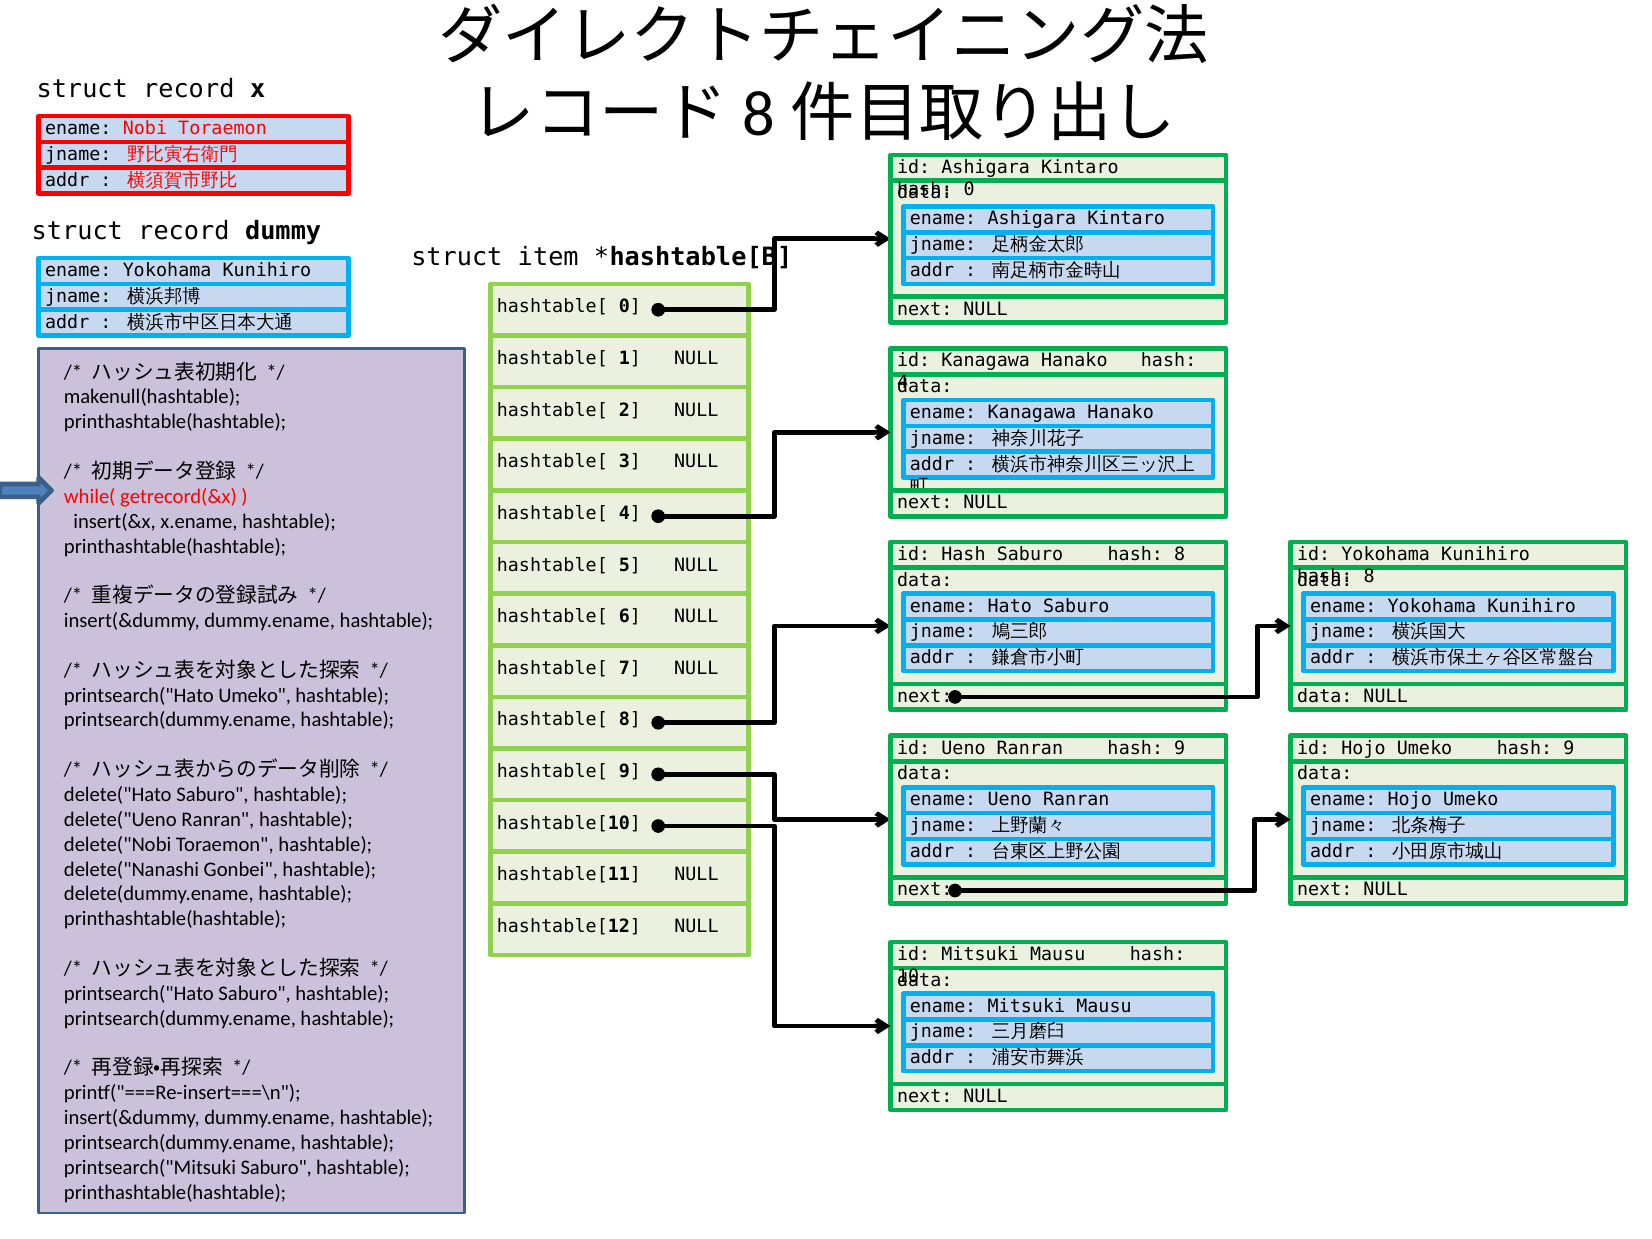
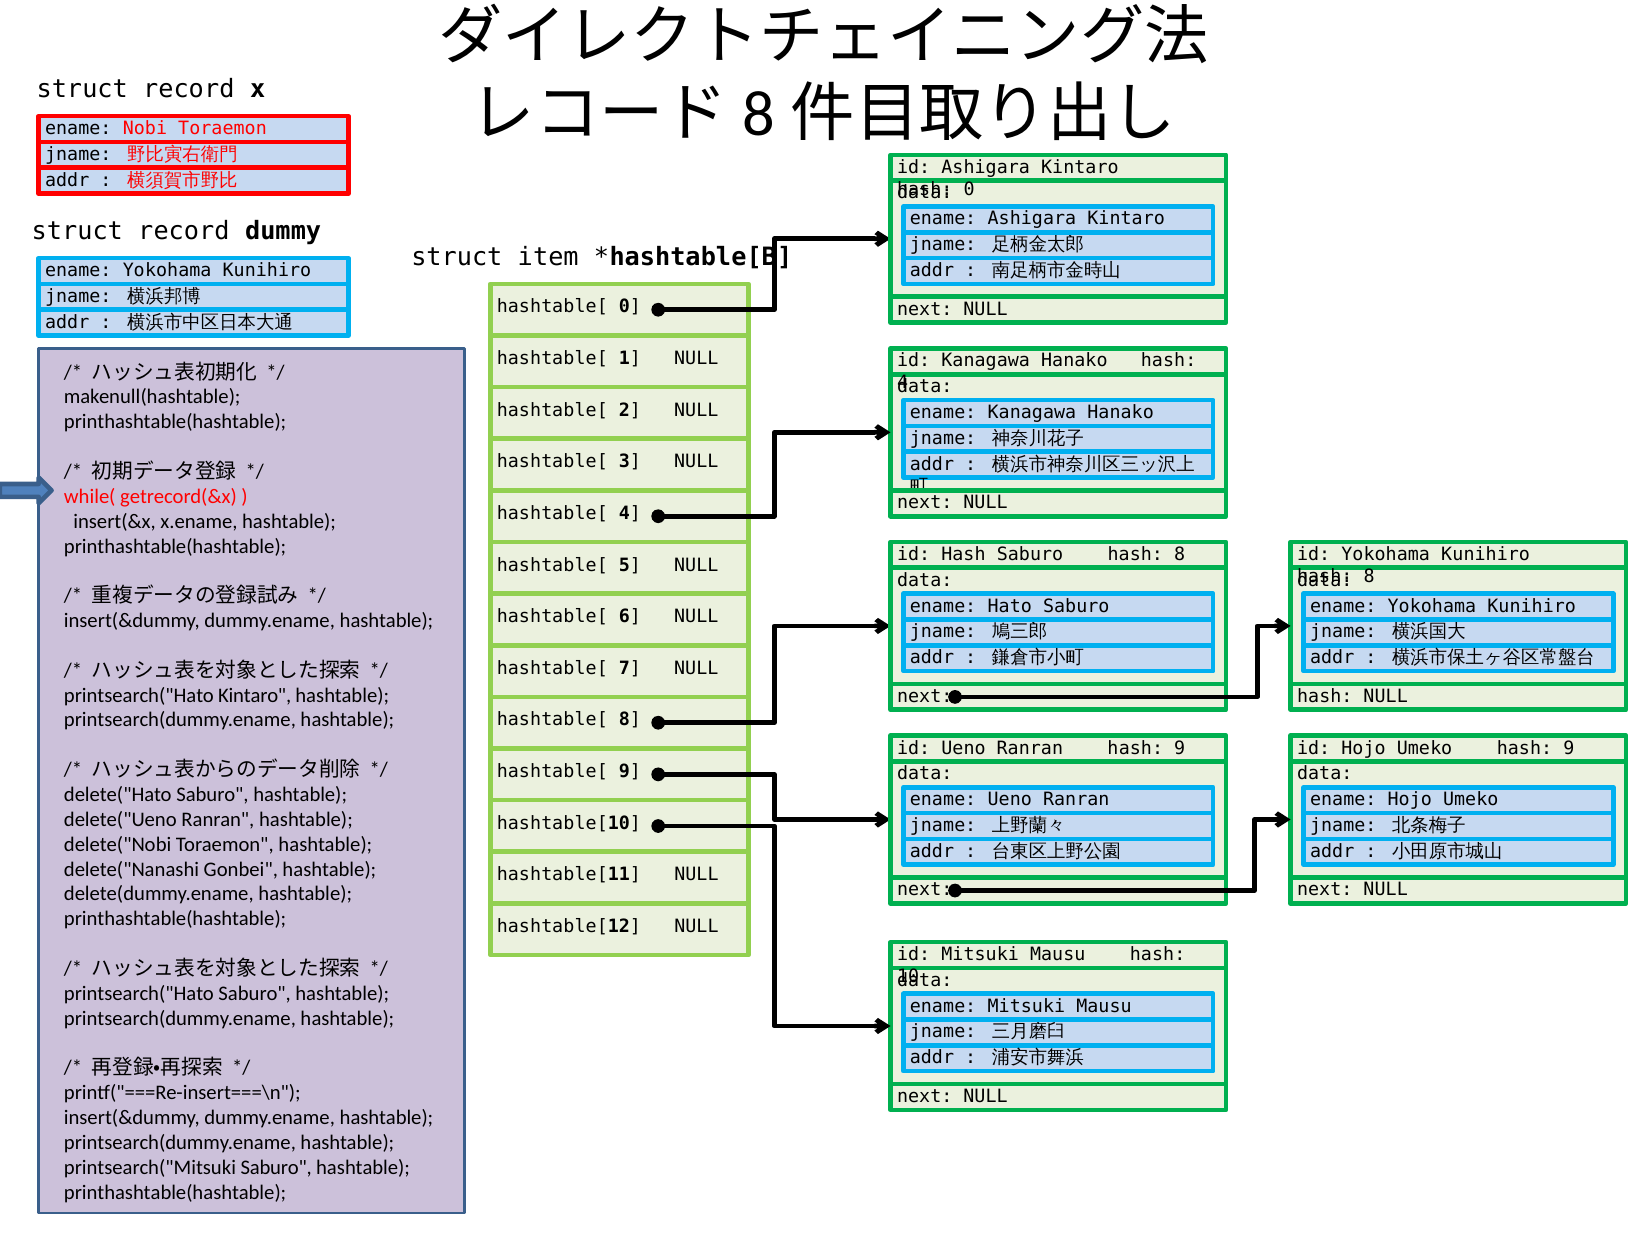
printsearch("Hato Umeko: Umeko -> Kintaro
data at (1325, 696): data -> hash
